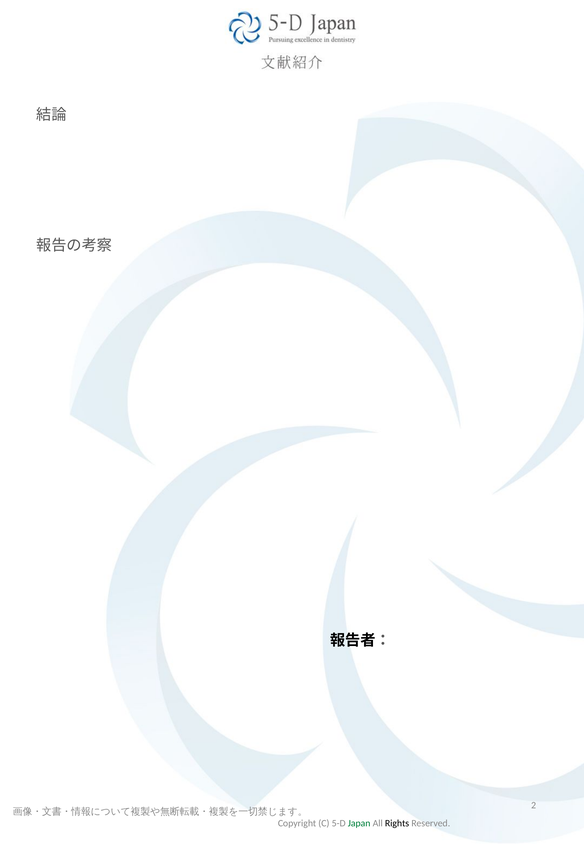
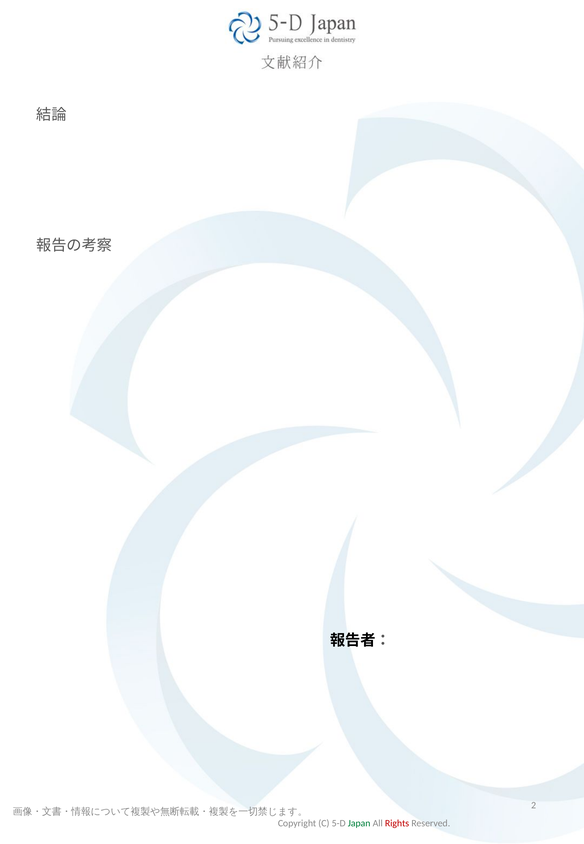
Rights colour: black -> red
